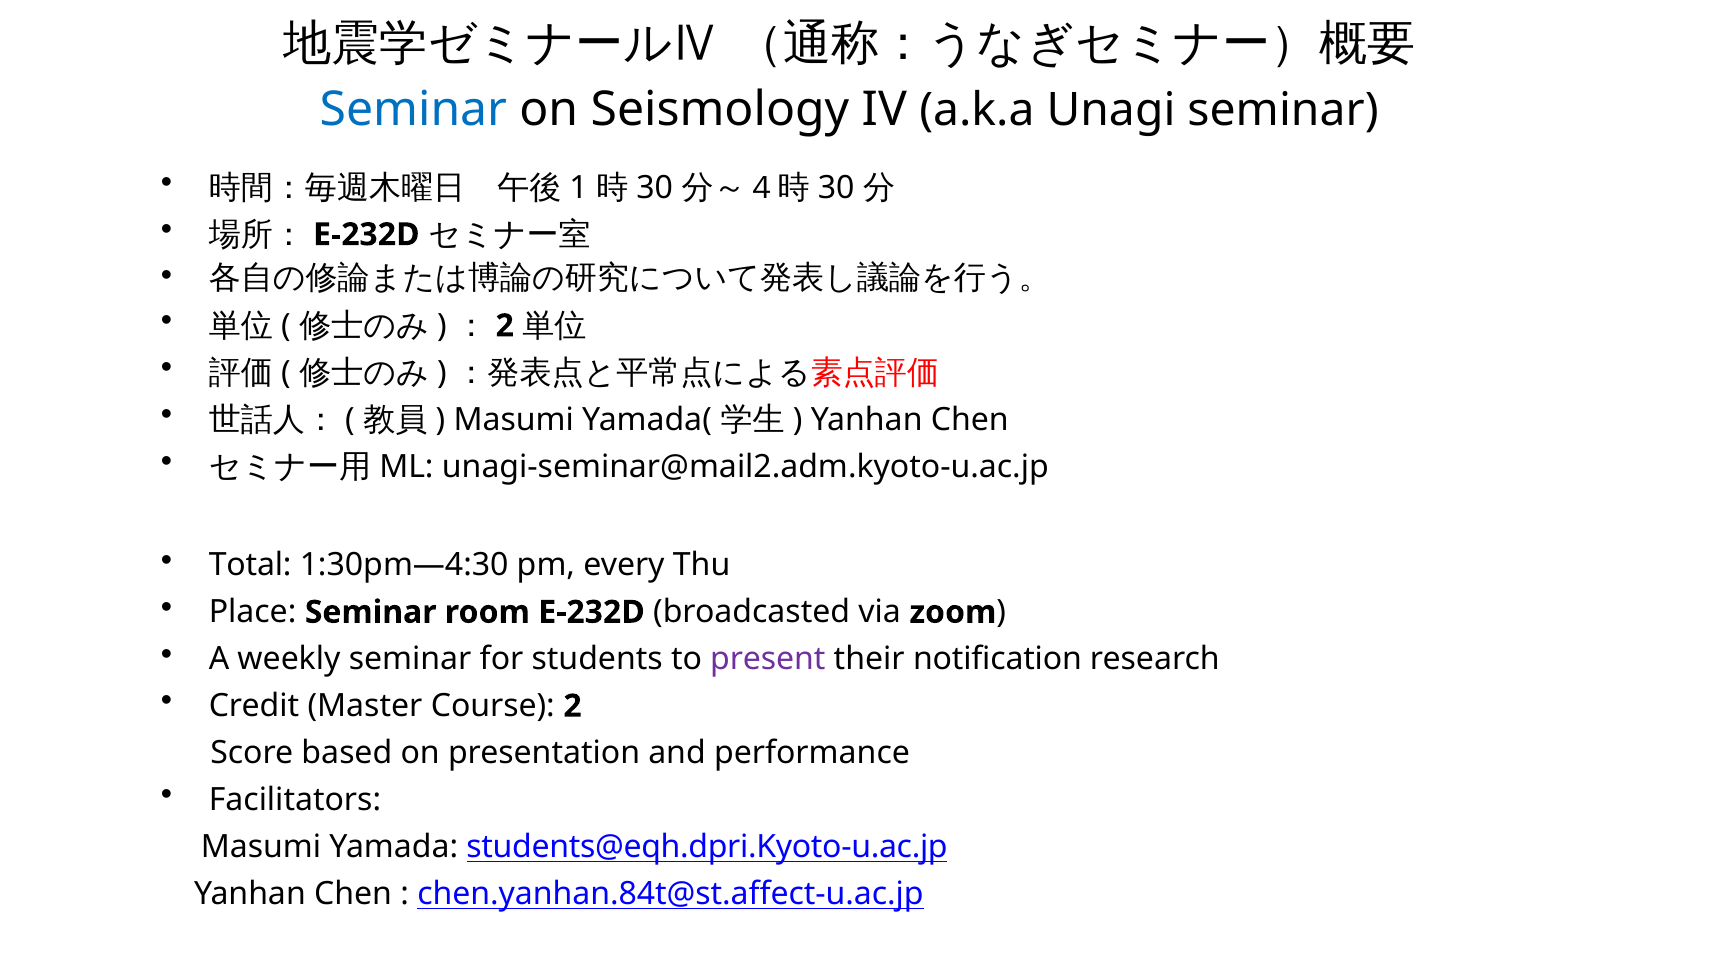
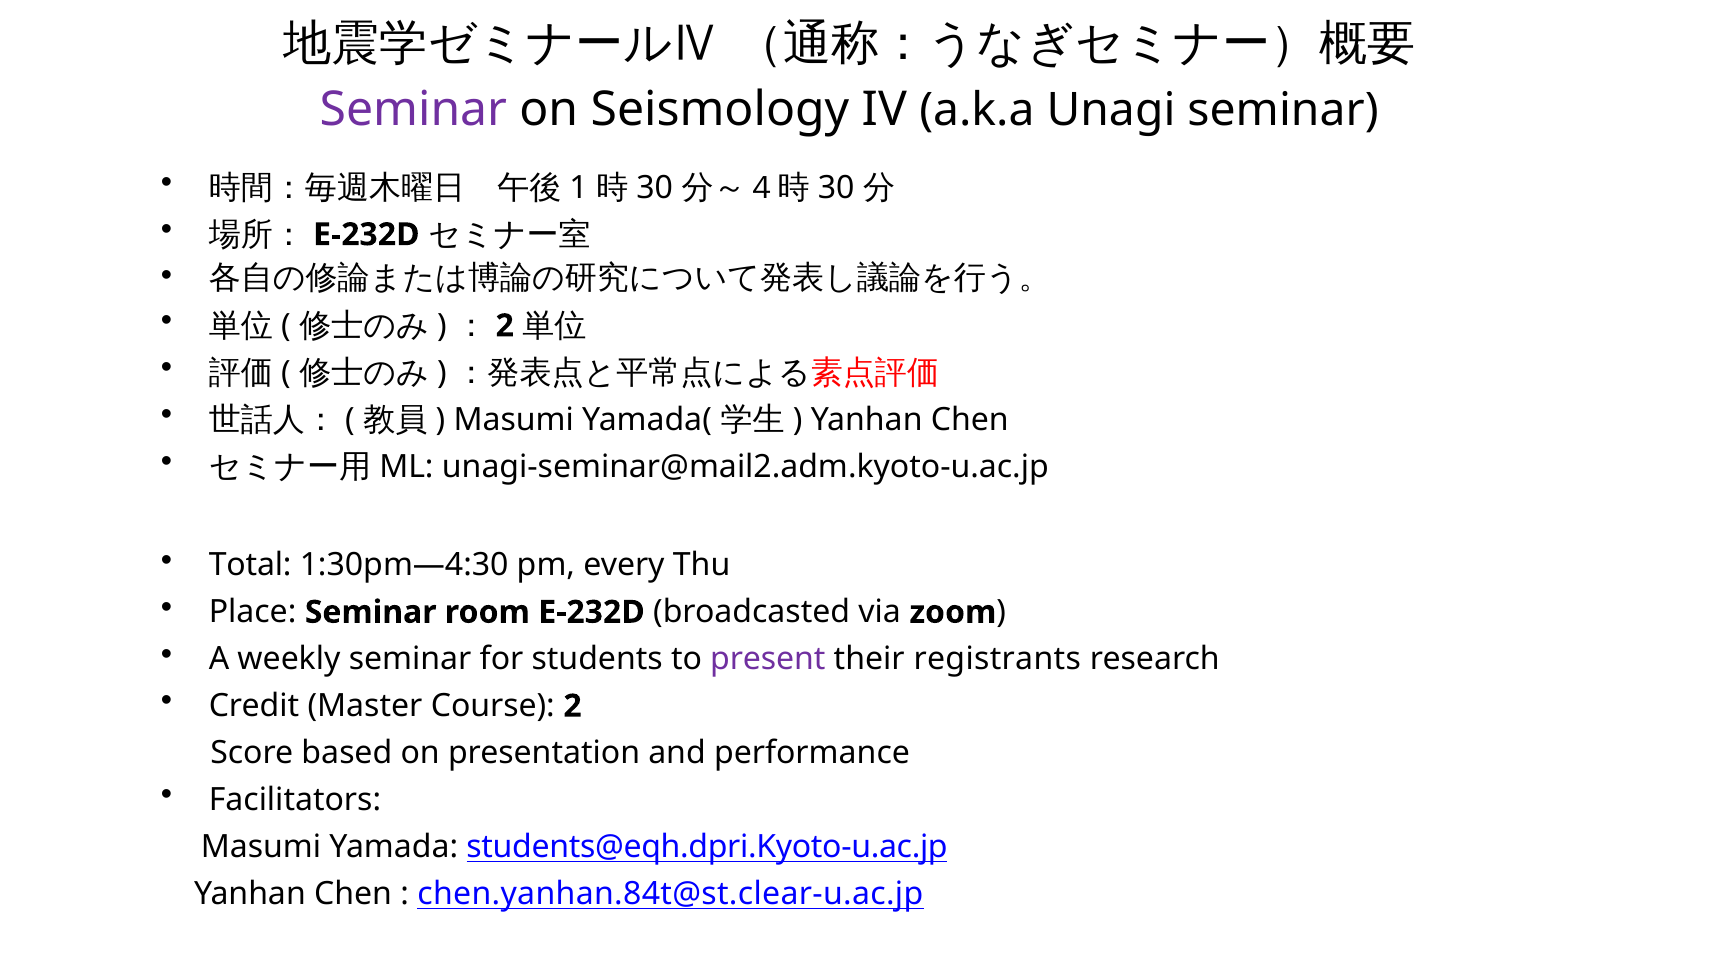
Seminar at (413, 109) colour: blue -> purple
notification: notification -> registrants
chen.yanhan.84t@st.affect-u.ac.jp: chen.yanhan.84t@st.affect-u.ac.jp -> chen.yanhan.84t@st.clear-u.ac.jp
